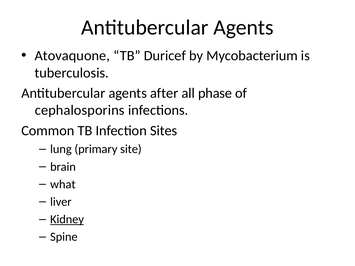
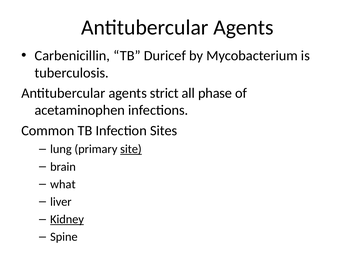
Atovaquone: Atovaquone -> Carbenicillin
after: after -> strict
cephalosporins: cephalosporins -> acetaminophen
site underline: none -> present
